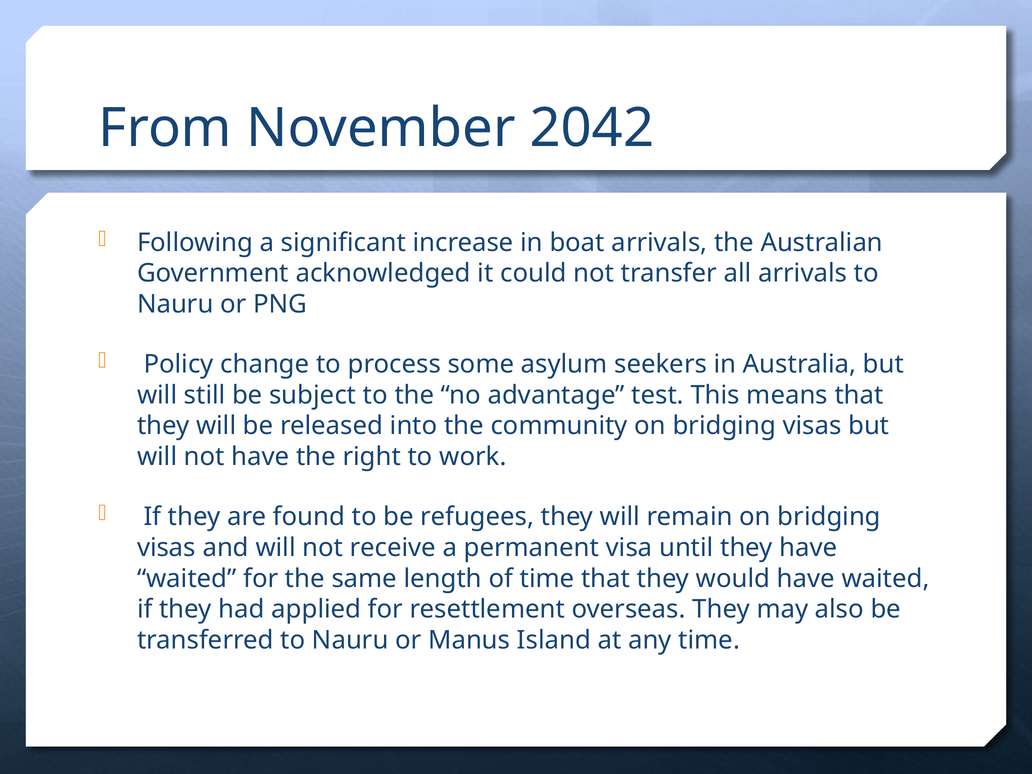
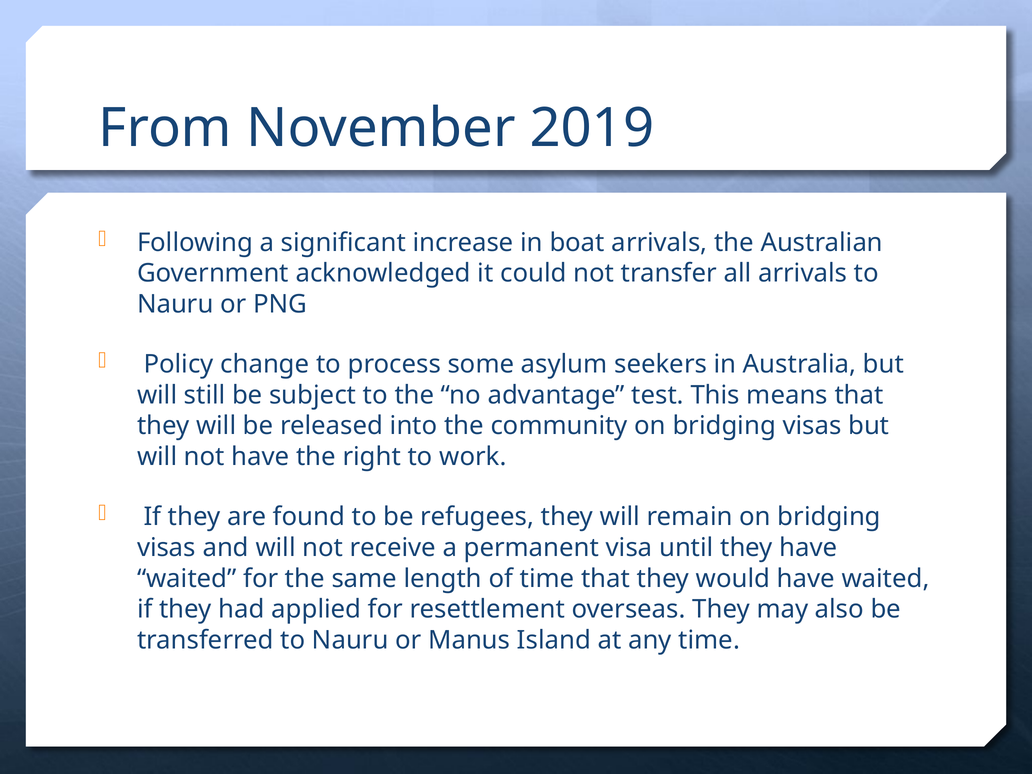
2042: 2042 -> 2019
